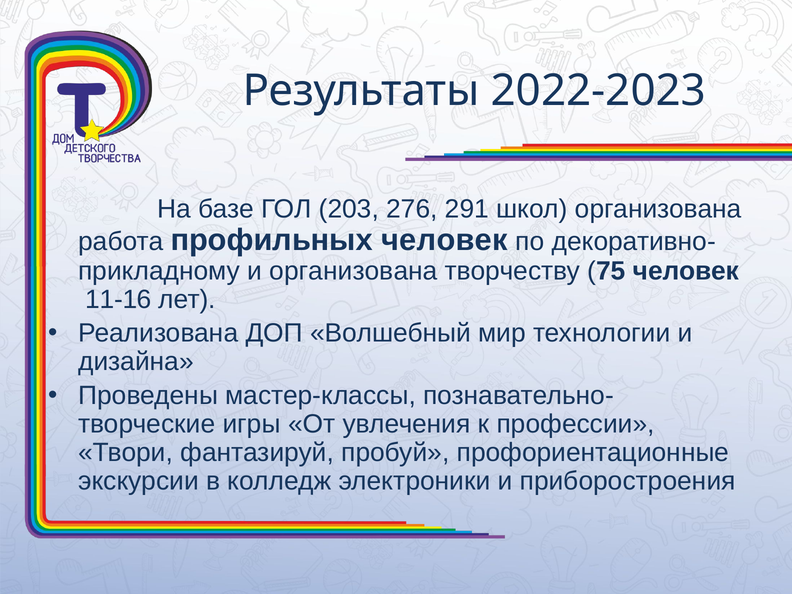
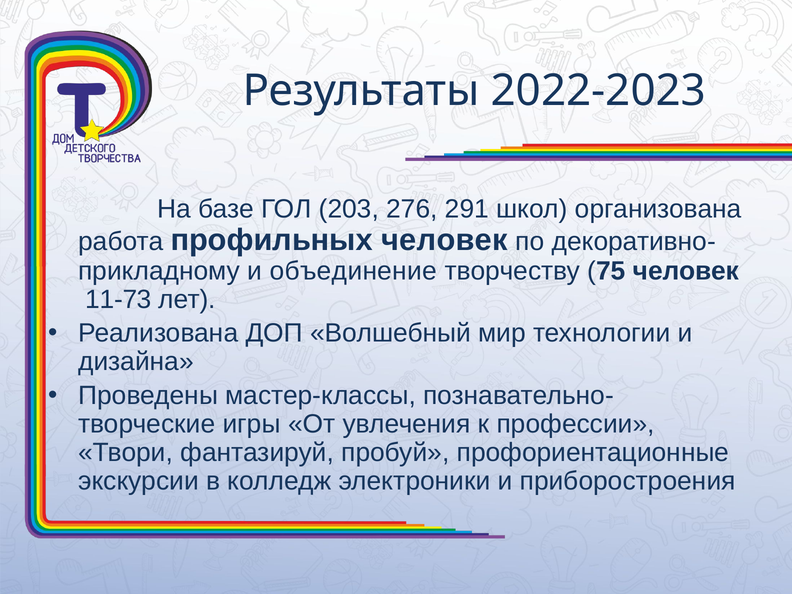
и организована: организована -> объединение
11-16: 11-16 -> 11-73
